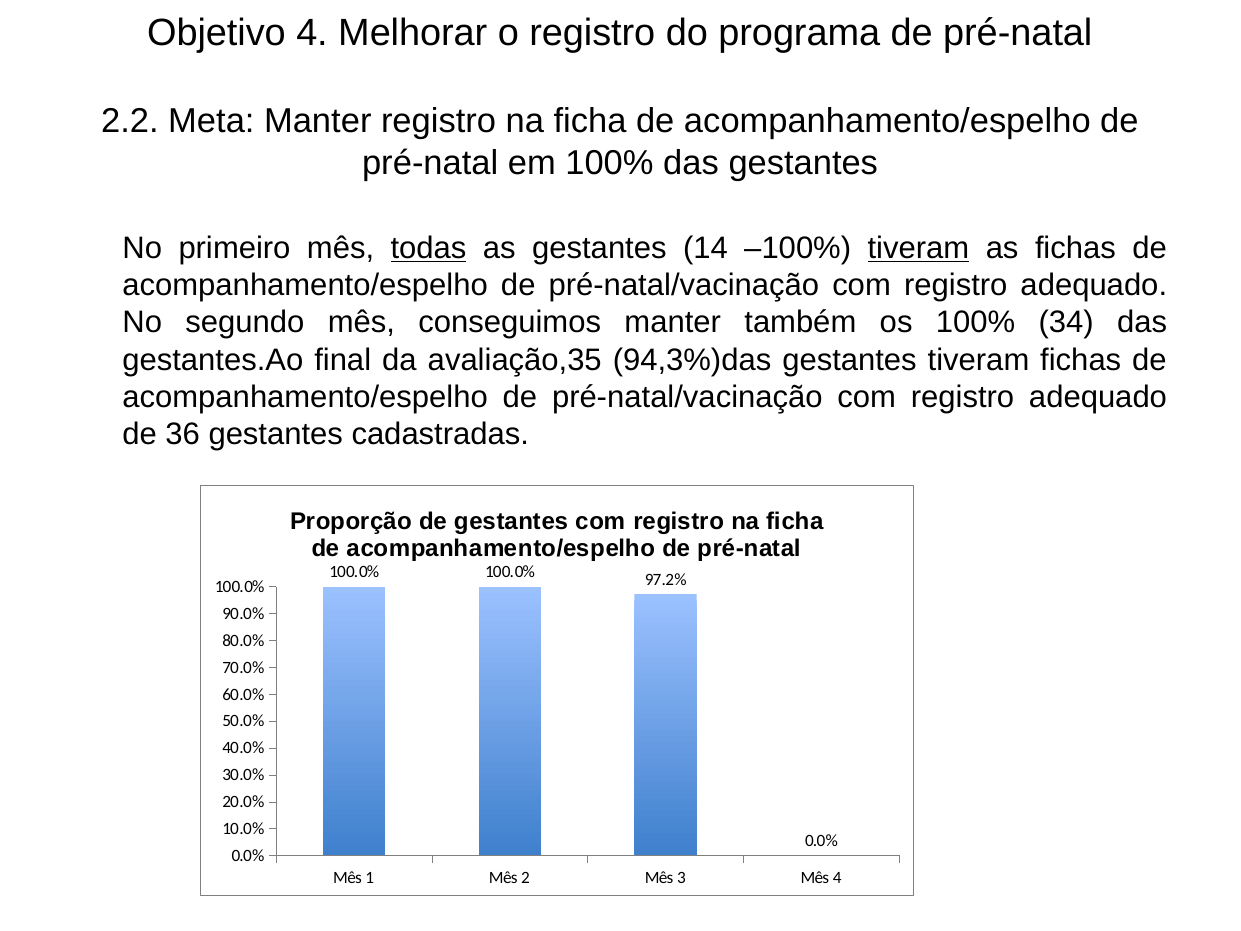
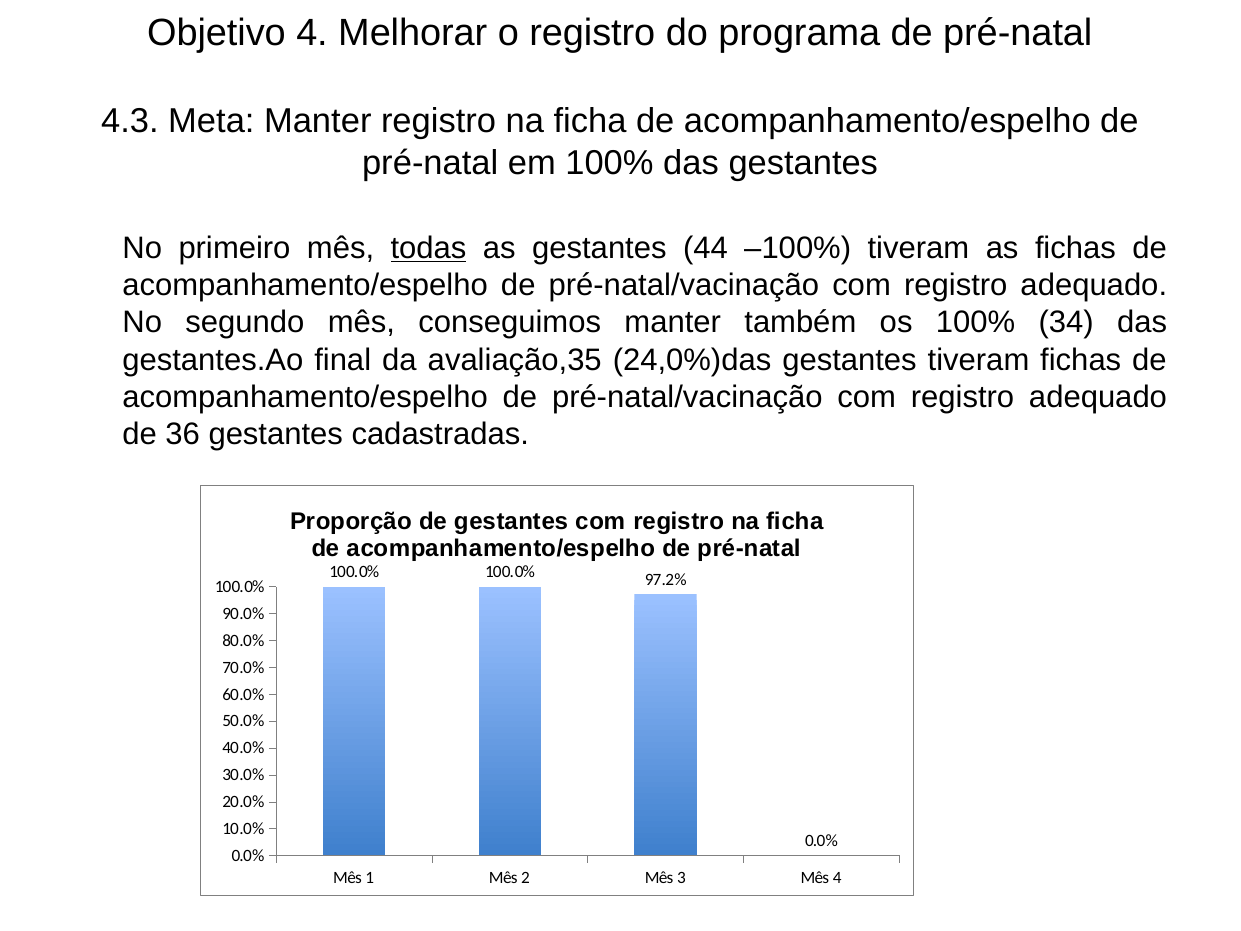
2.2: 2.2 -> 4.3
14: 14 -> 44
tiveram at (918, 248) underline: present -> none
94,3%)das: 94,3%)das -> 24,0%)das
